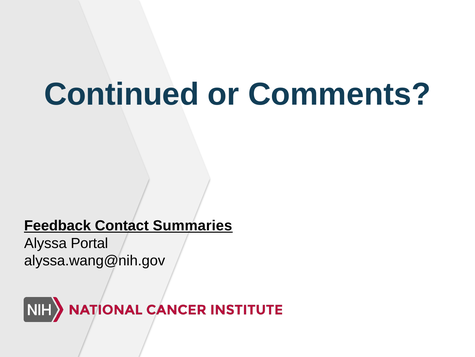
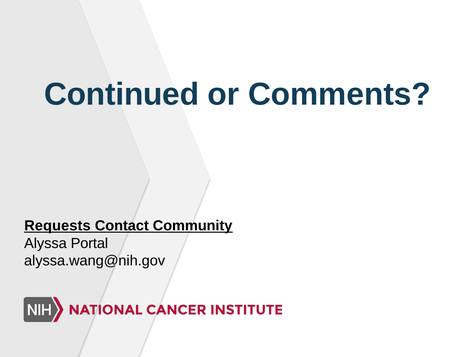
Feedback: Feedback -> Requests
Summaries: Summaries -> Community
